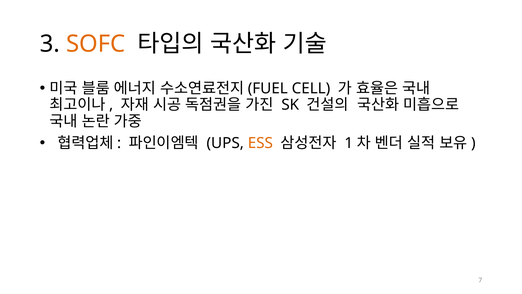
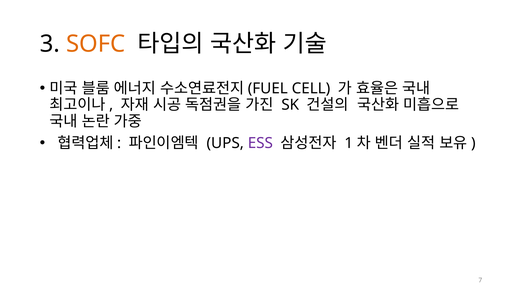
ESS colour: orange -> purple
